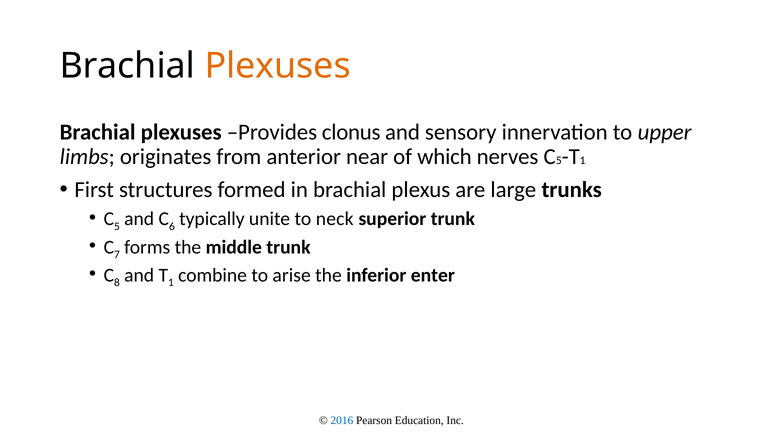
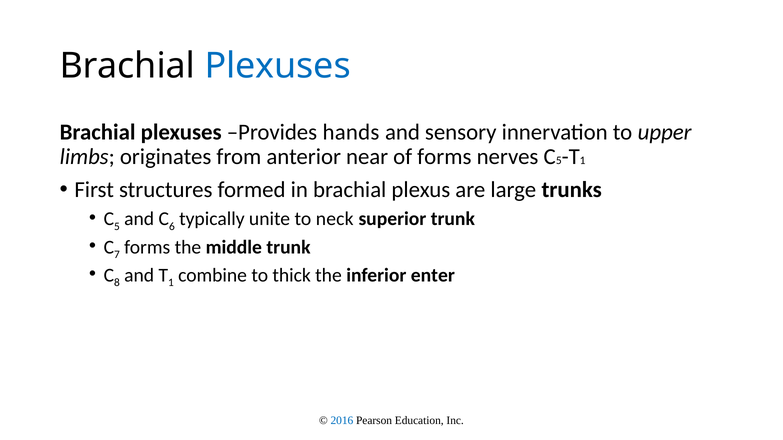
Plexuses at (278, 66) colour: orange -> blue
clonus: clonus -> hands
of which: which -> forms
arise: arise -> thick
